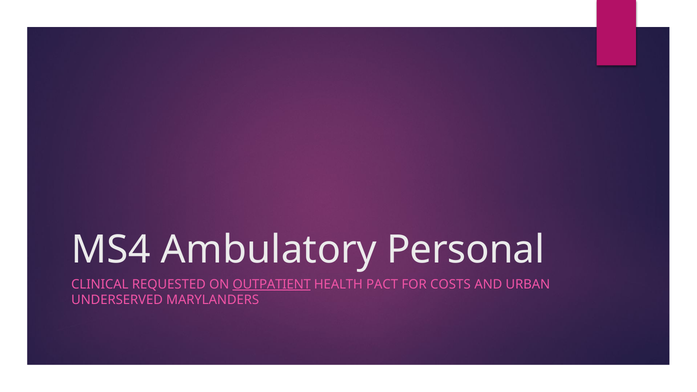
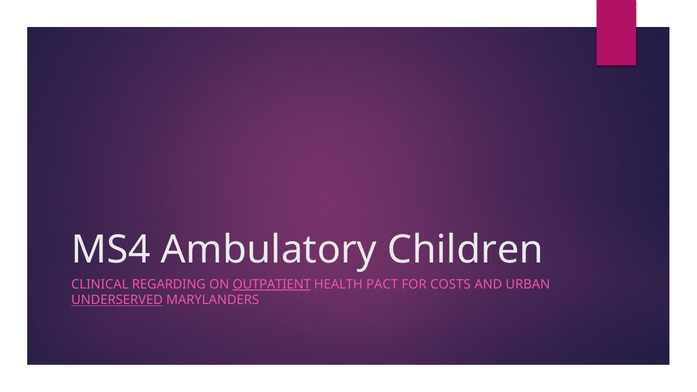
Personal: Personal -> Children
REQUESTED: REQUESTED -> REGARDING
UNDERSERVED underline: none -> present
